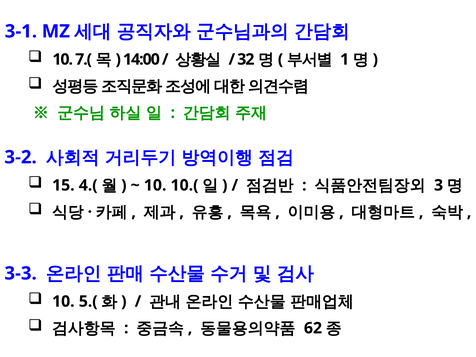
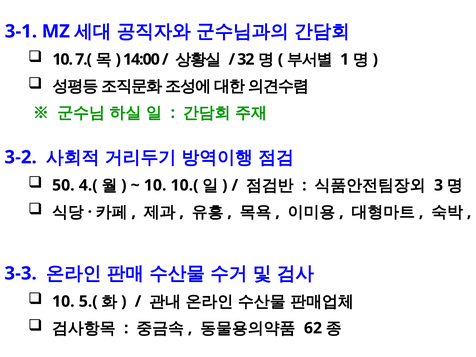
15: 15 -> 50
